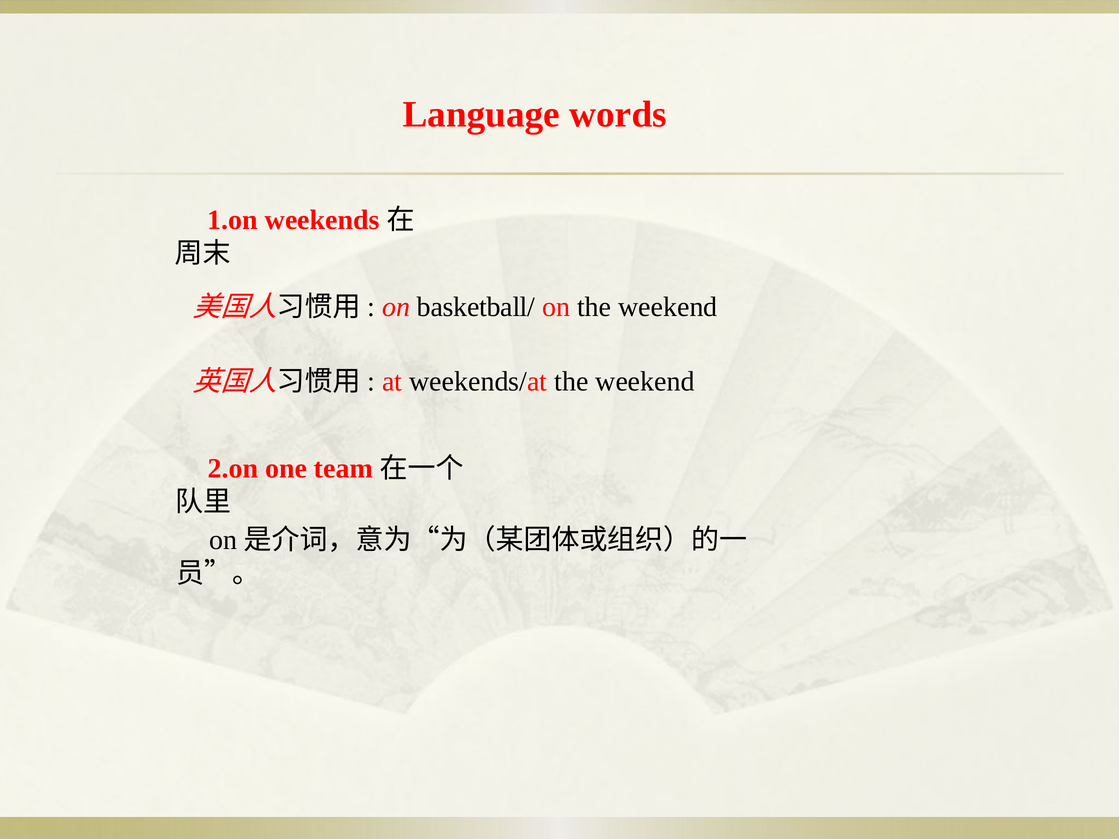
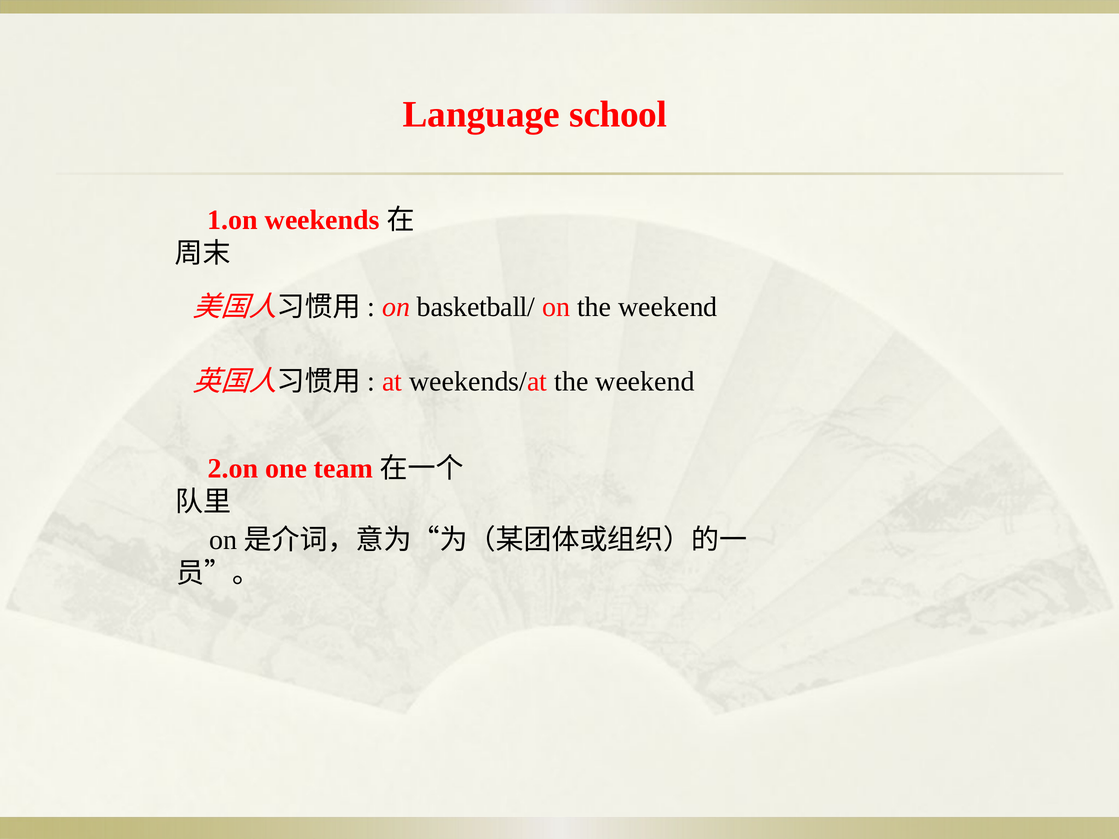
words: words -> school
